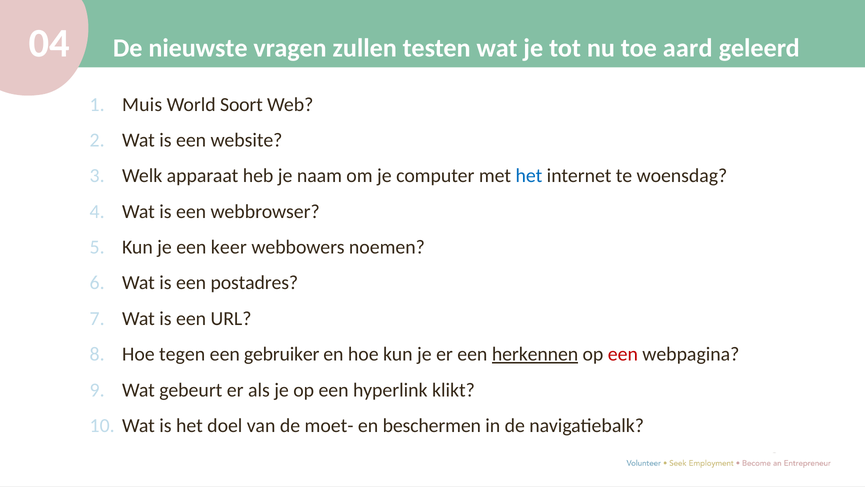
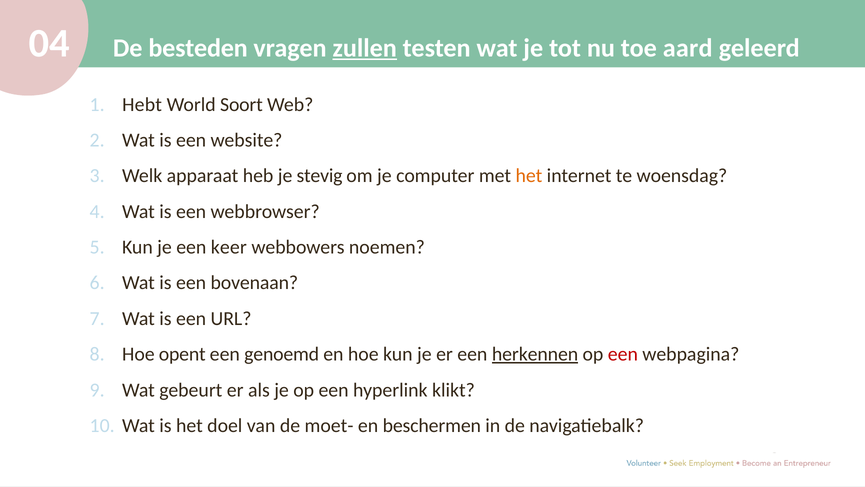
nieuwste: nieuwste -> besteden
zullen underline: none -> present
Muis: Muis -> Hebt
naam: naam -> stevig
het at (529, 176) colour: blue -> orange
postadres: postadres -> bovenaan
tegen: tegen -> opent
gebruiker: gebruiker -> genoemd
